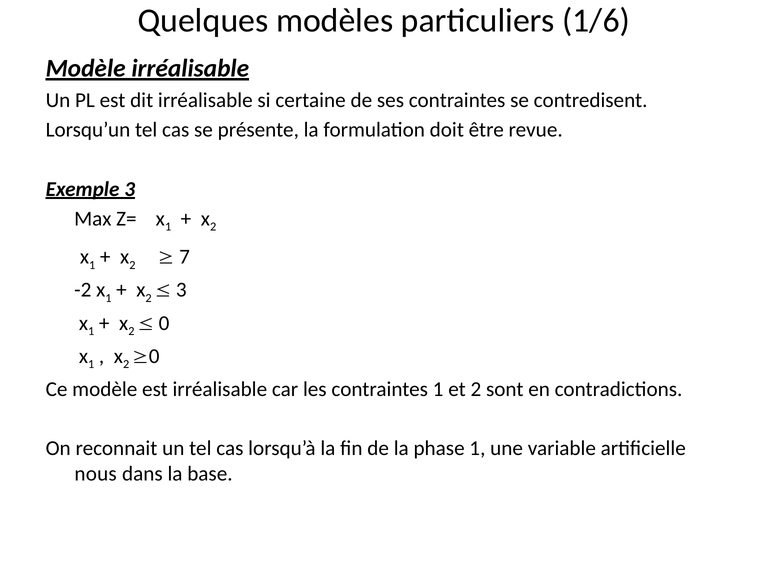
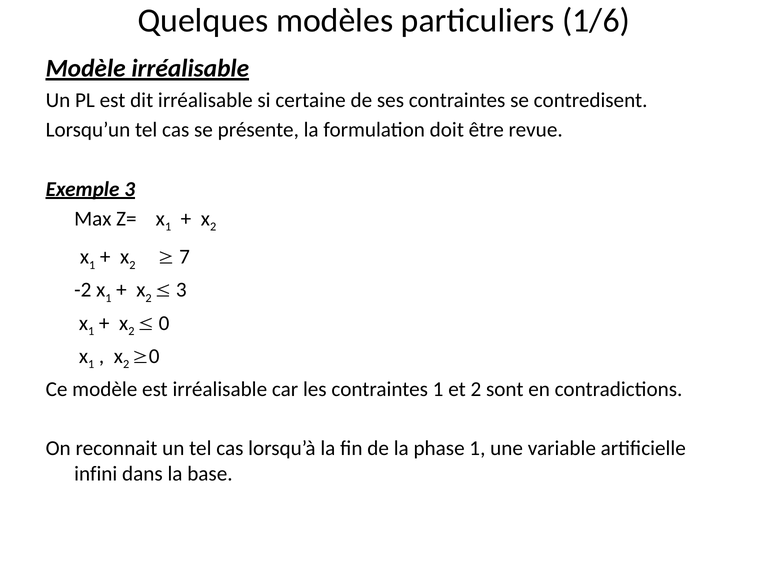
nous: nous -> infini
